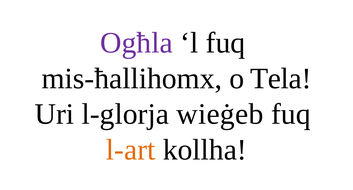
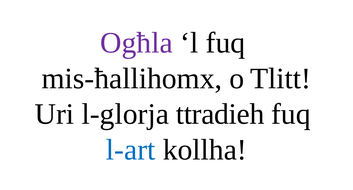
Tela: Tela -> Tlitt
wieġeb: wieġeb -> ttradieh
l-art colour: orange -> blue
